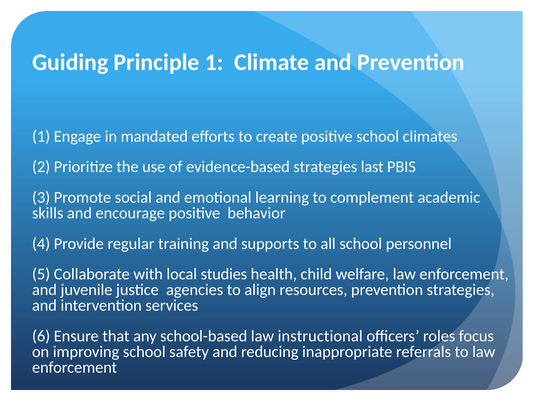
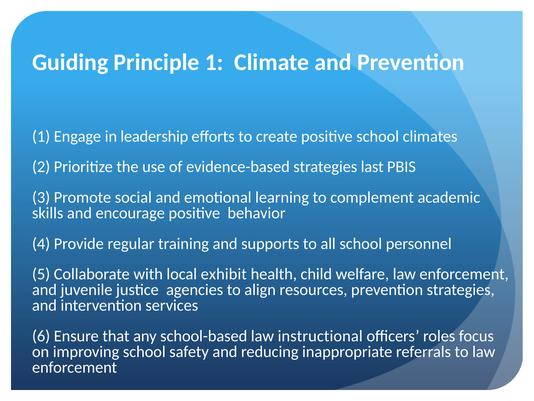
mandated: mandated -> leadership
studies: studies -> exhibit
